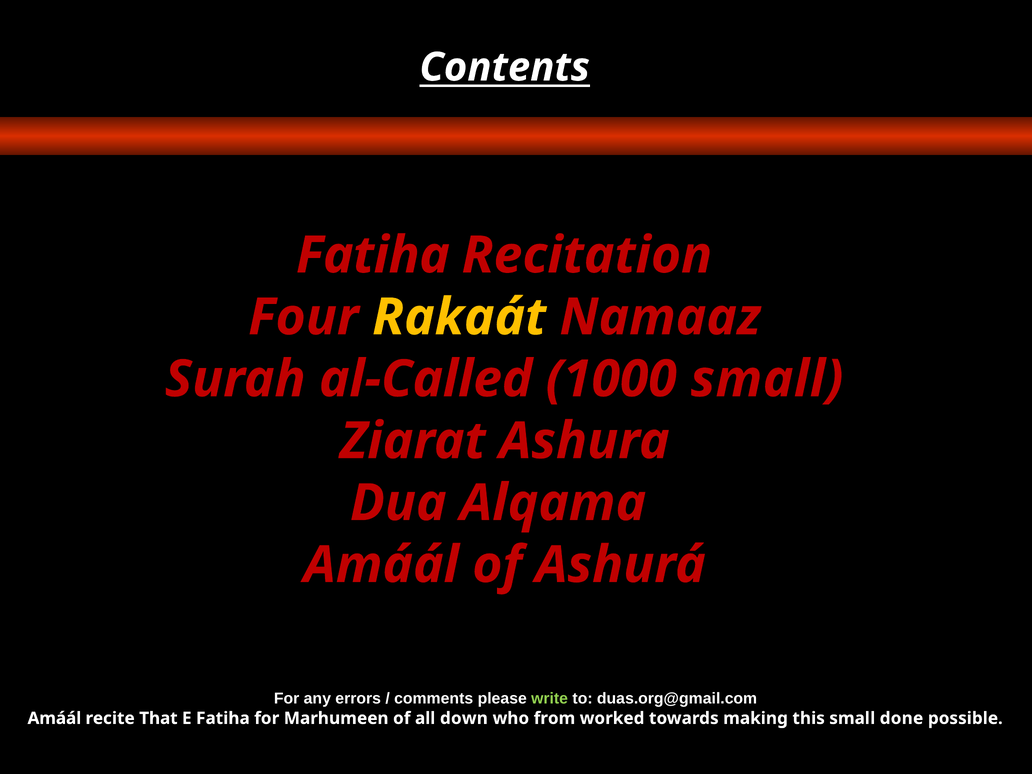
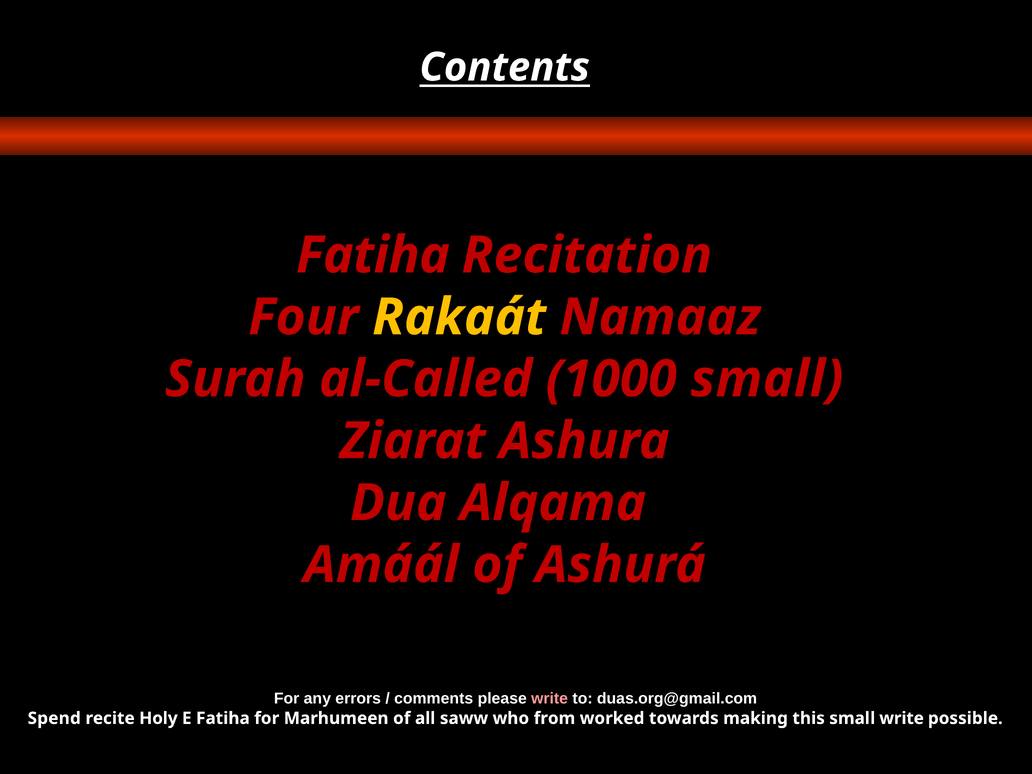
write at (550, 698) colour: light green -> pink
Amáál at (54, 718): Amáál -> Spend
That: That -> Holy
down: down -> saww
small done: done -> write
